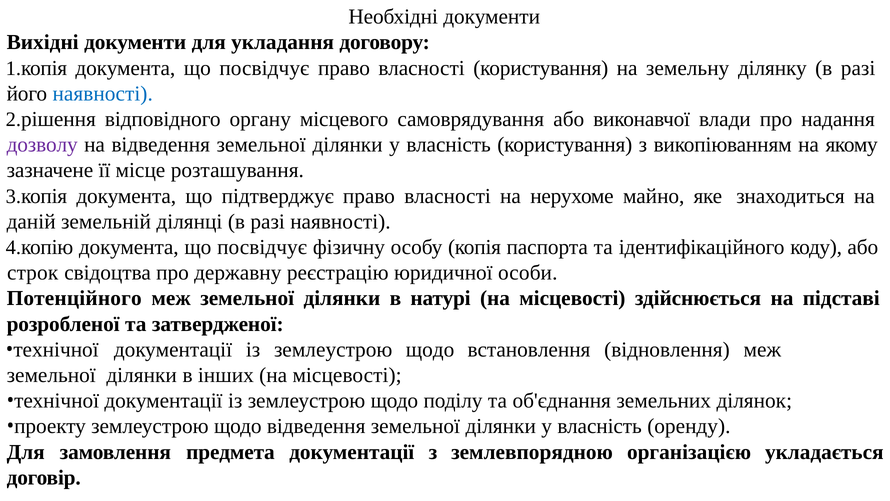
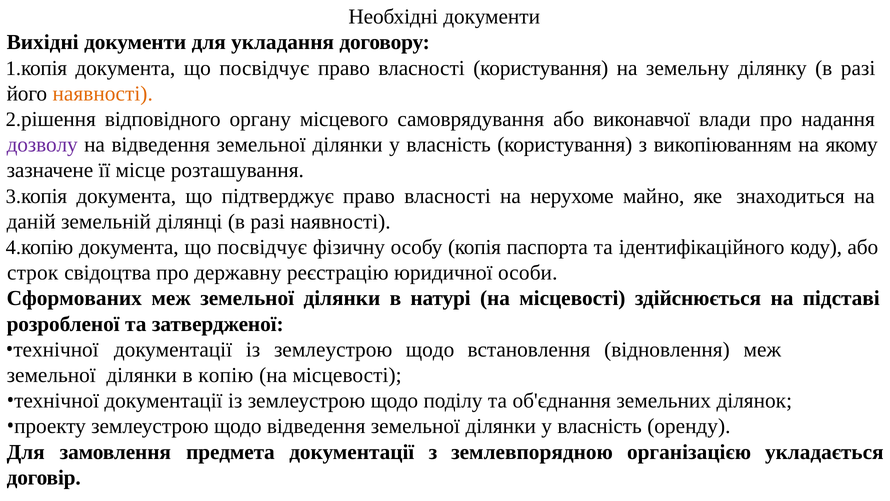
наявності at (103, 94) colour: blue -> orange
Потенційного: Потенційного -> Сформованих
інших: інших -> копію
